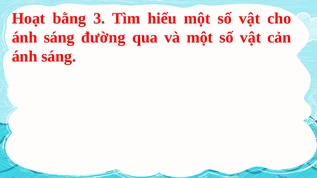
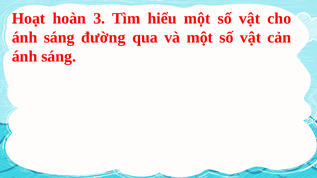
bằng: bằng -> hoàn
